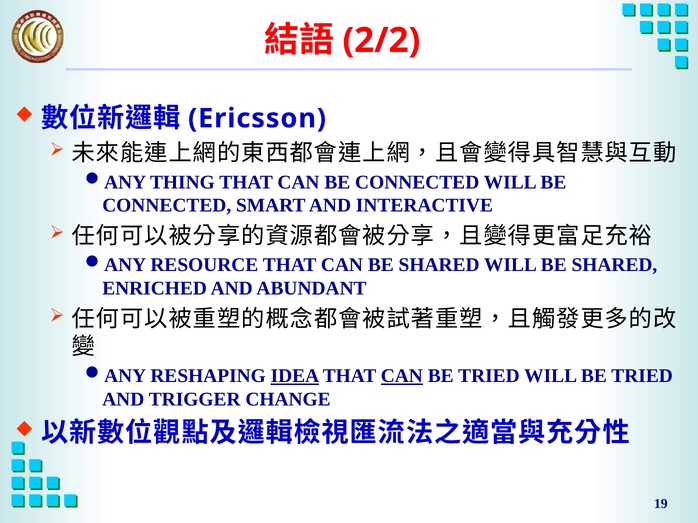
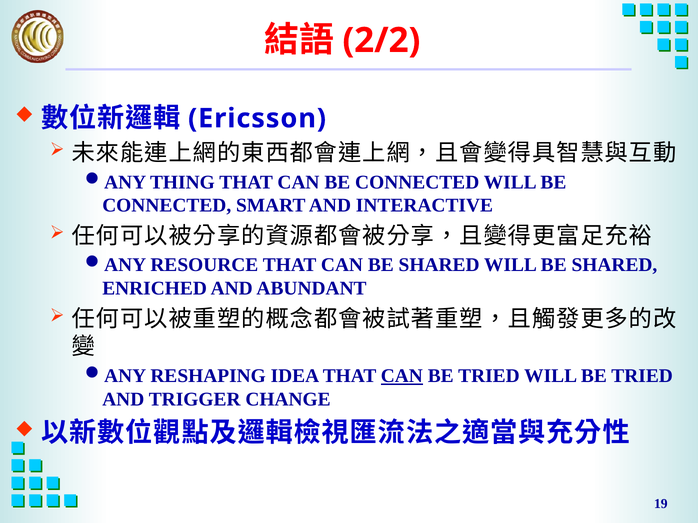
IDEA underline: present -> none
